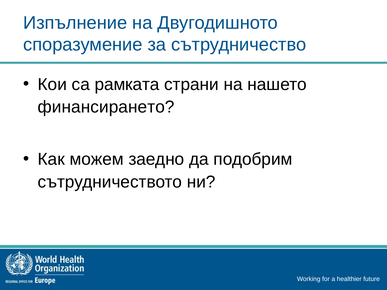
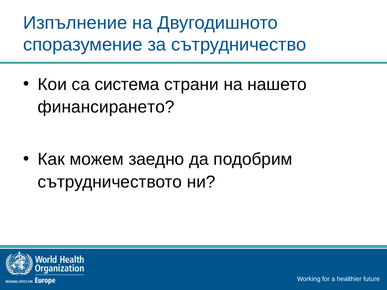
рамката: рамката -> система
